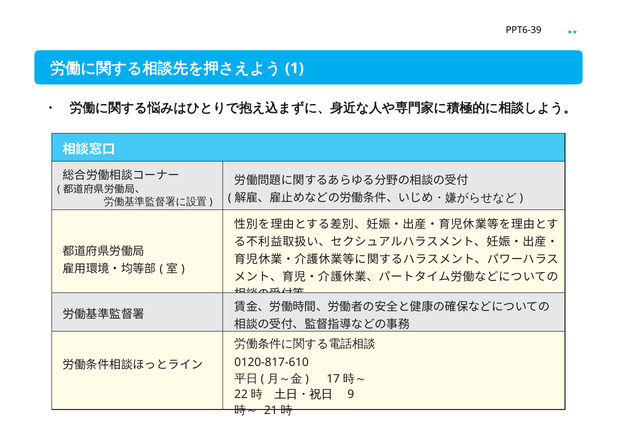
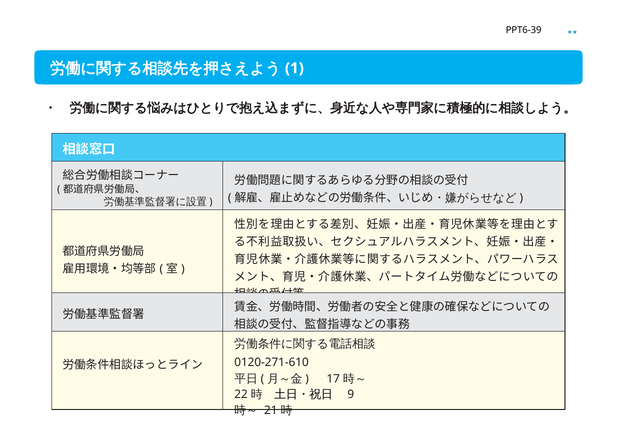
0120-817-610: 0120-817-610 -> 0120-271-610
